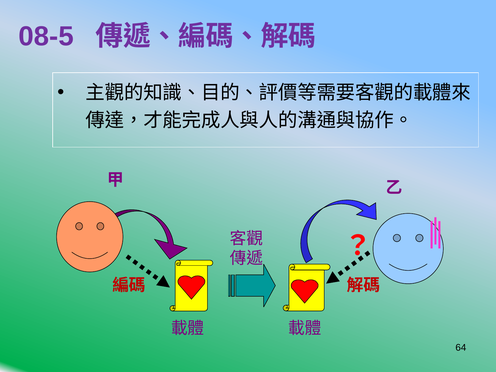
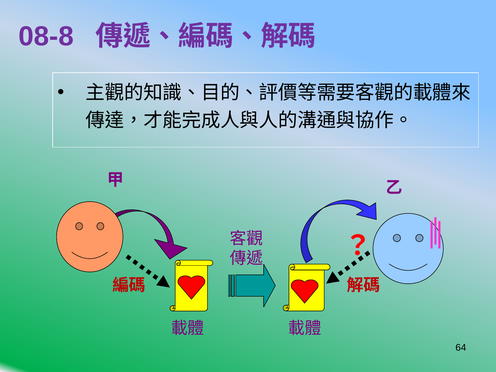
08-5: 08-5 -> 08-8
